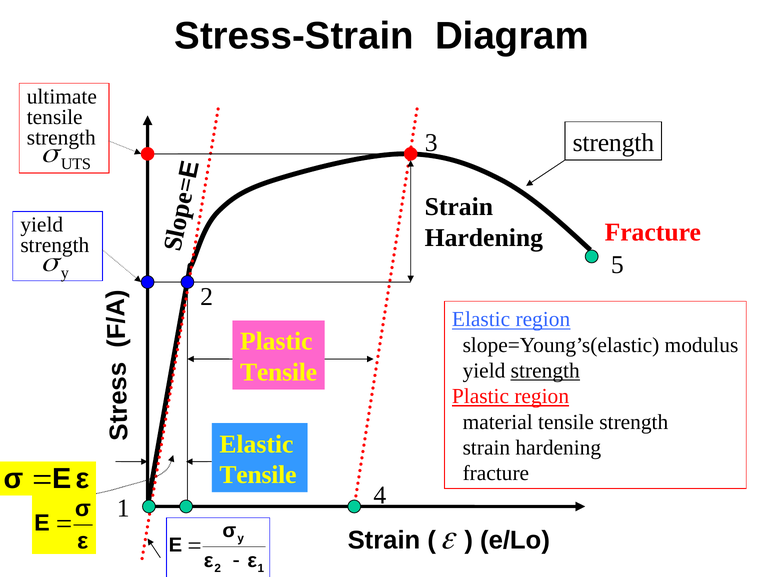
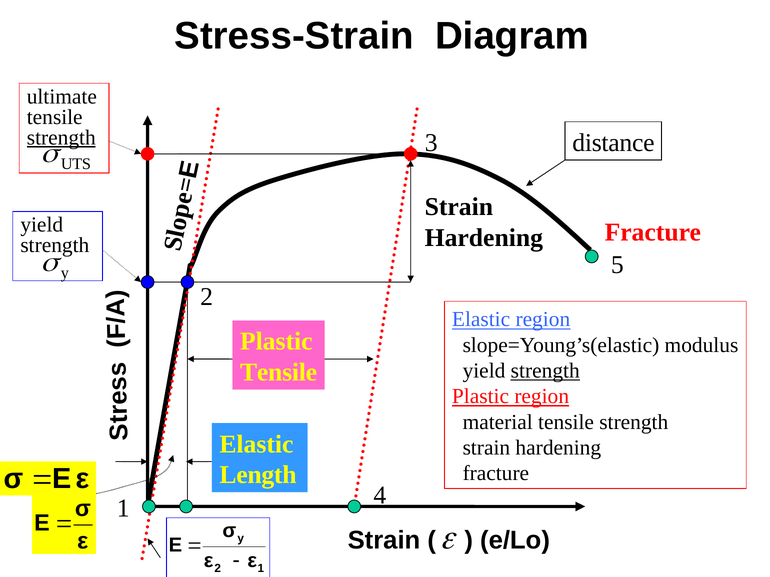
strength at (61, 138) underline: none -> present
strength at (613, 143): strength -> distance
Tensile at (258, 475): Tensile -> Length
